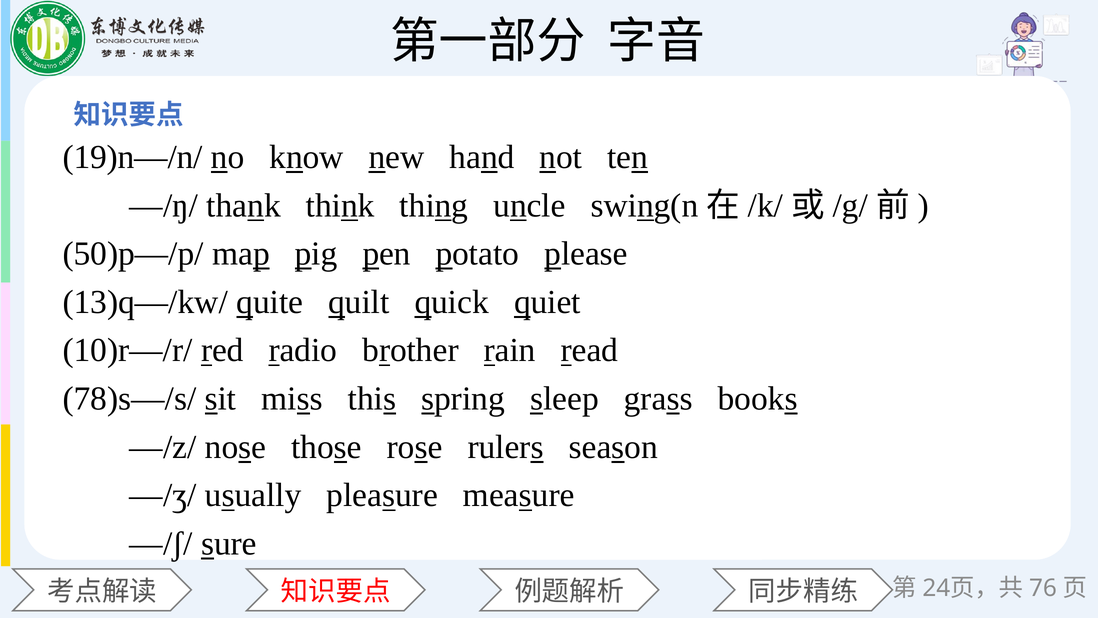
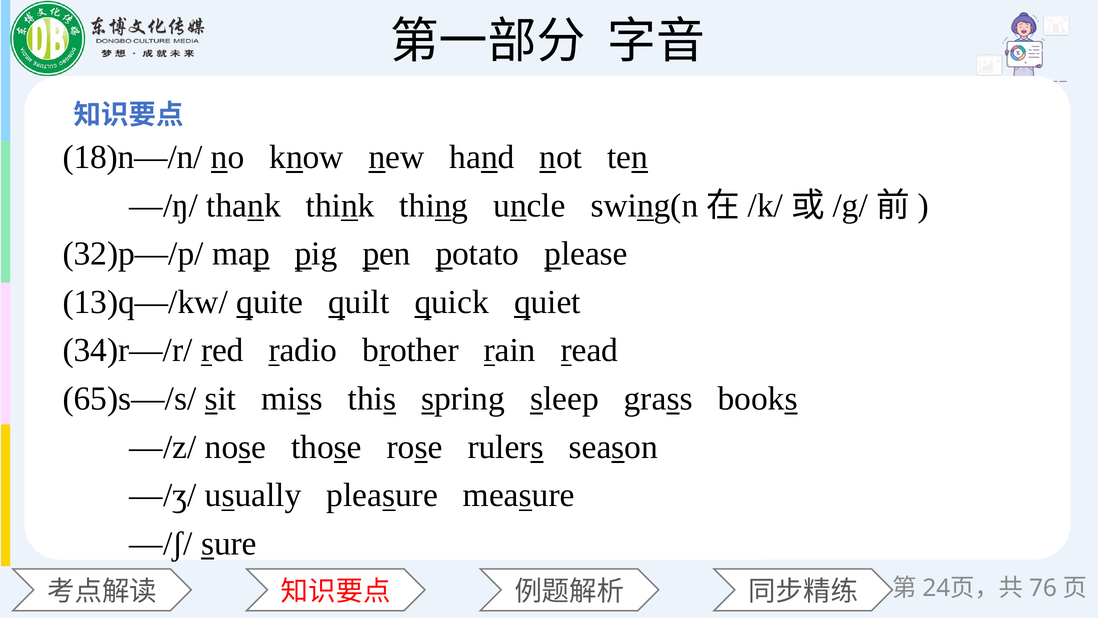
19)n—/n/: 19)n—/n/ -> 18)n—/n/
50)p—/p/: 50)p—/p/ -> 32)p—/p/
10)r—/r/: 10)r—/r/ -> 34)r—/r/
78)s—/s/: 78)s—/s/ -> 65)s—/s/
